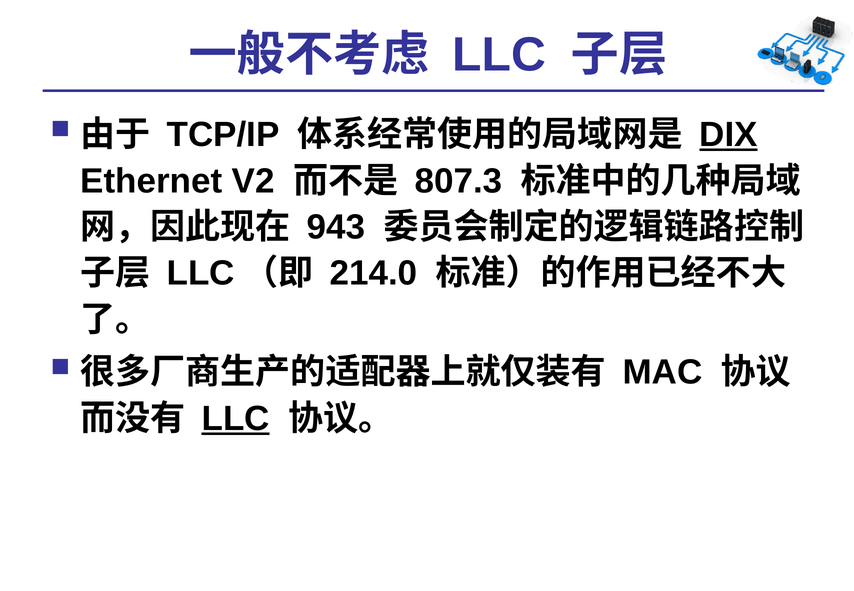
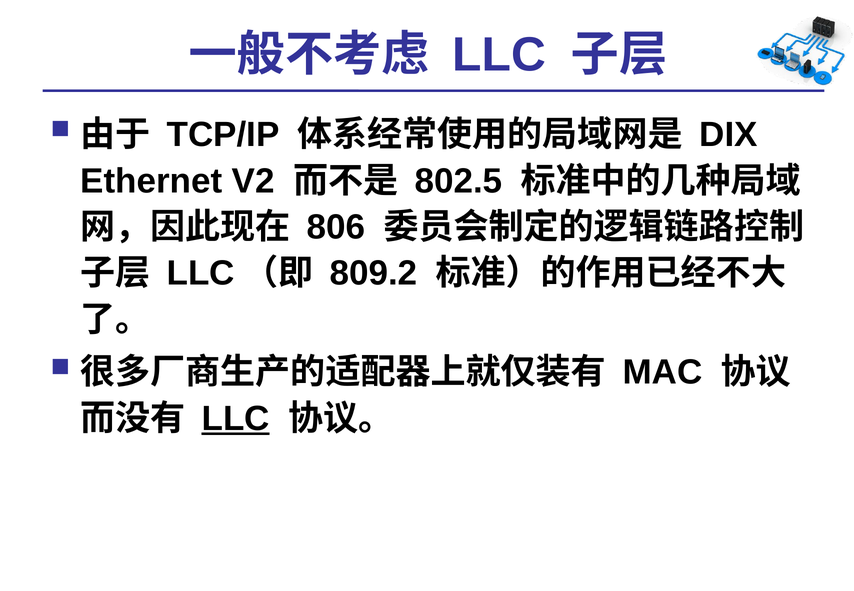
DIX underline: present -> none
807.3: 807.3 -> 802.5
943: 943 -> 806
214.0: 214.0 -> 809.2
